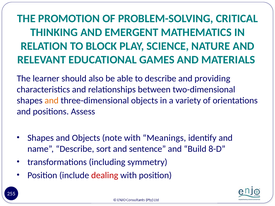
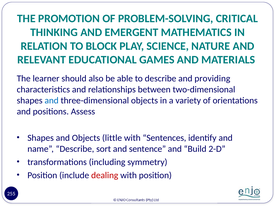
and at (52, 101) colour: orange -> blue
note: note -> little
Meanings: Meanings -> Sentences
8-D: 8-D -> 2-D
